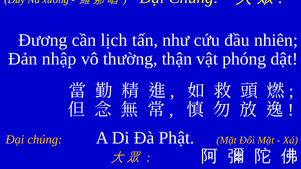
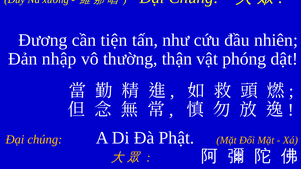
lịch: lịch -> tiện
